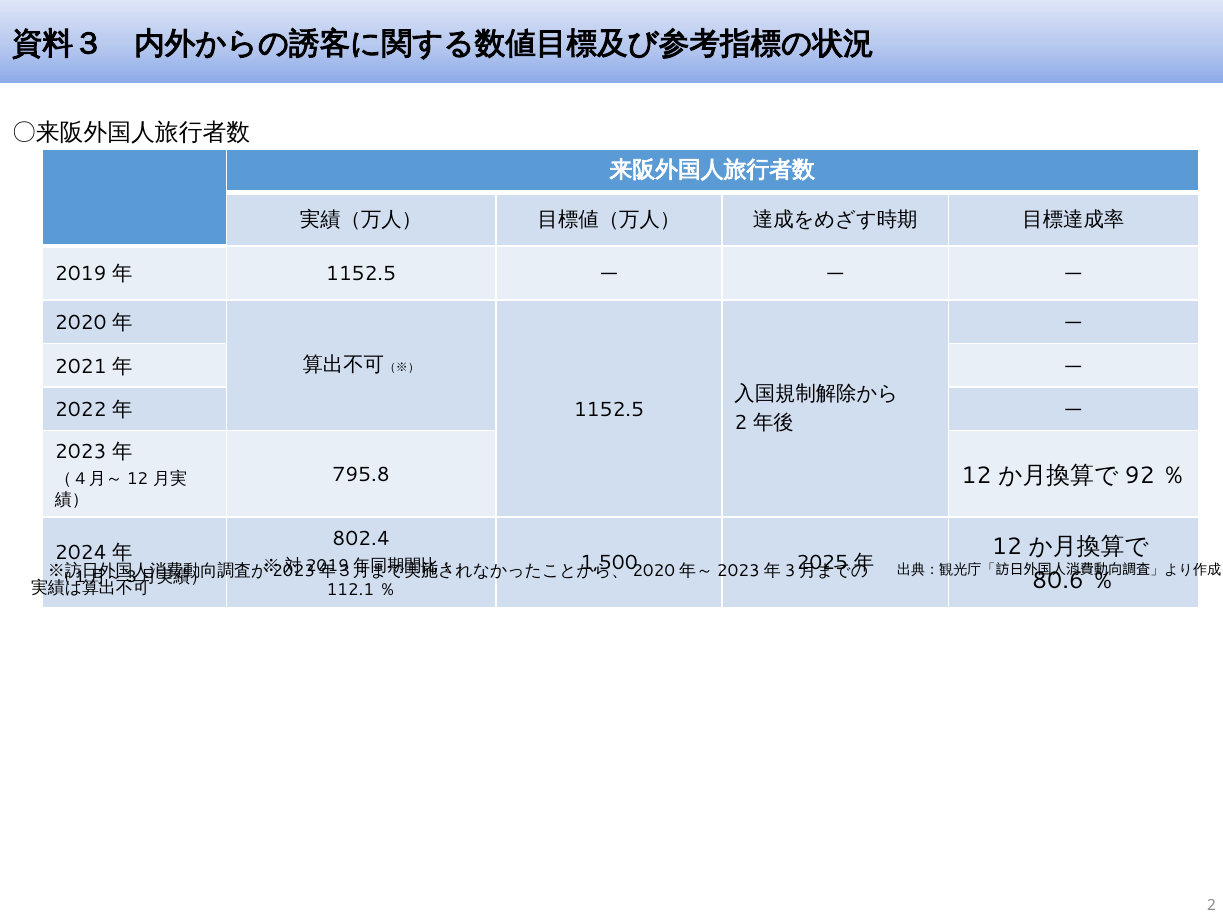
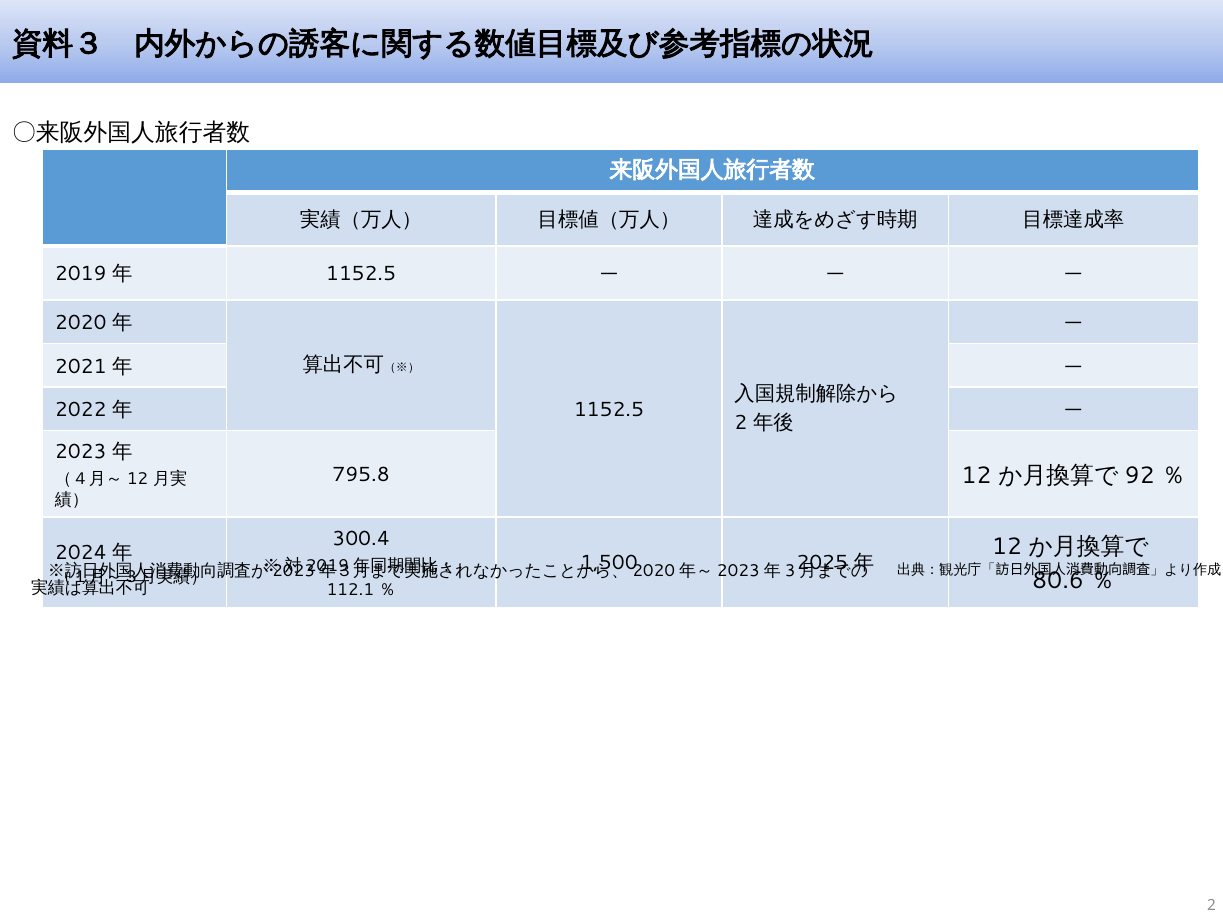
802.4: 802.4 -> 300.4
